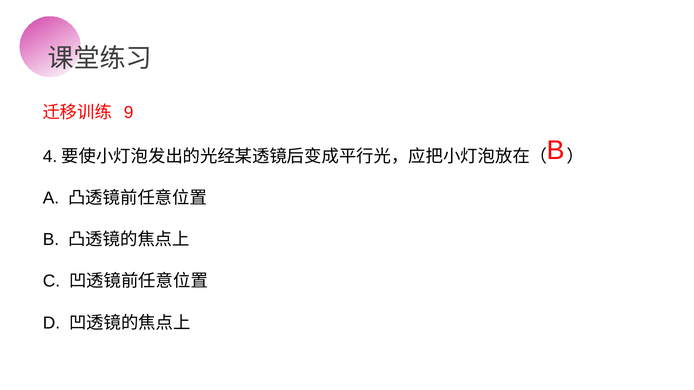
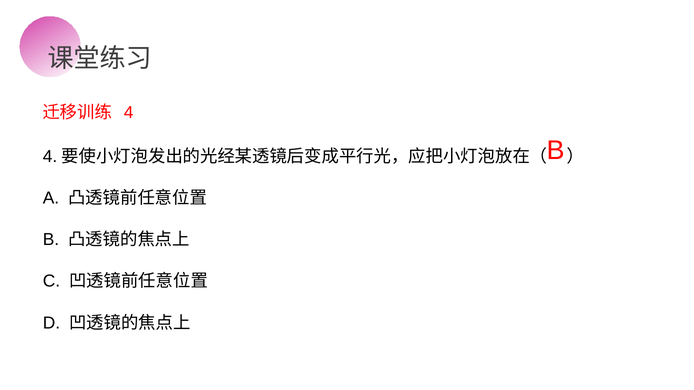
9: 9 -> 4
